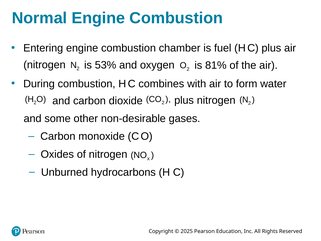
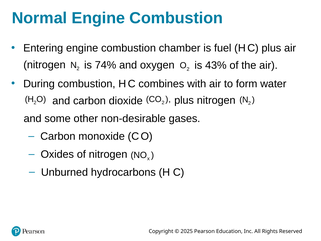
53%: 53% -> 74%
81%: 81% -> 43%
